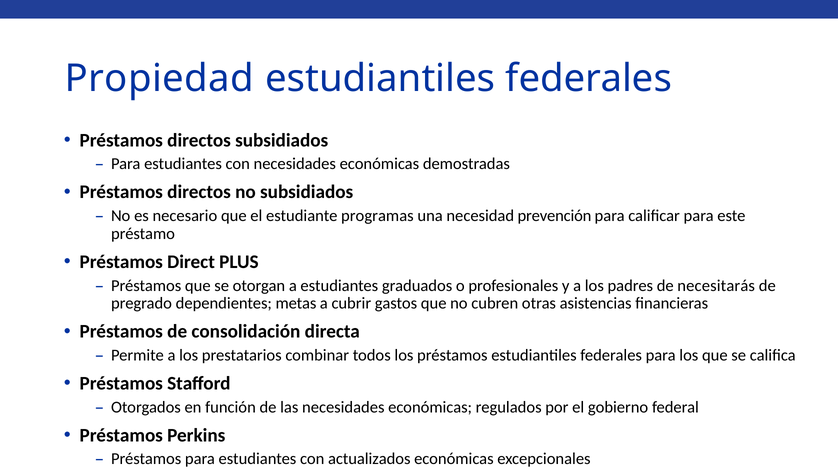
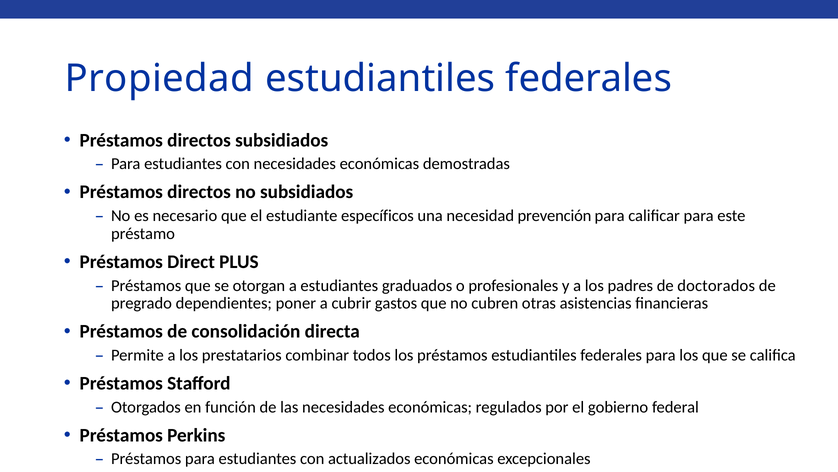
programas: programas -> específicos
necesitarás: necesitarás -> doctorados
metas: metas -> poner
